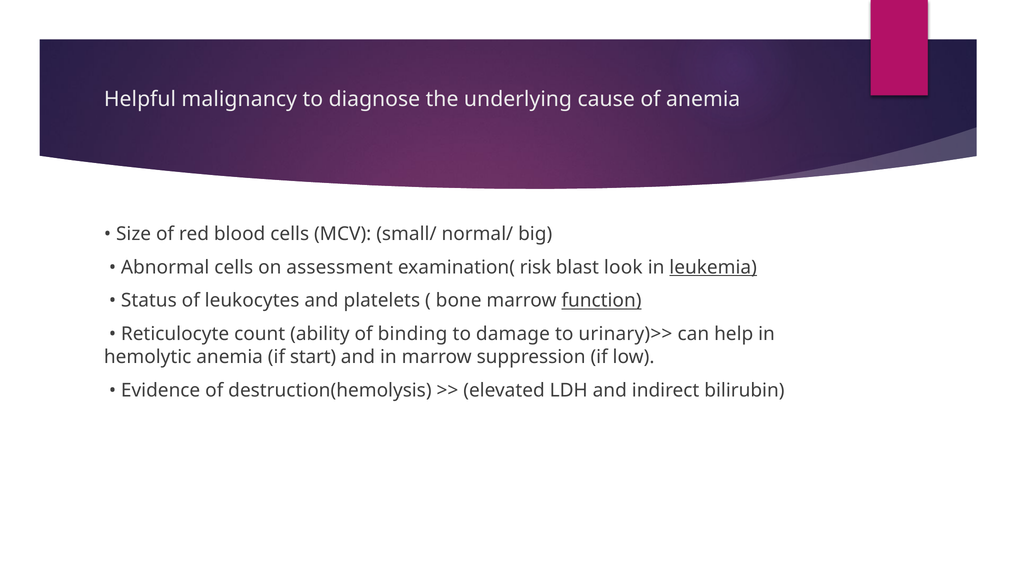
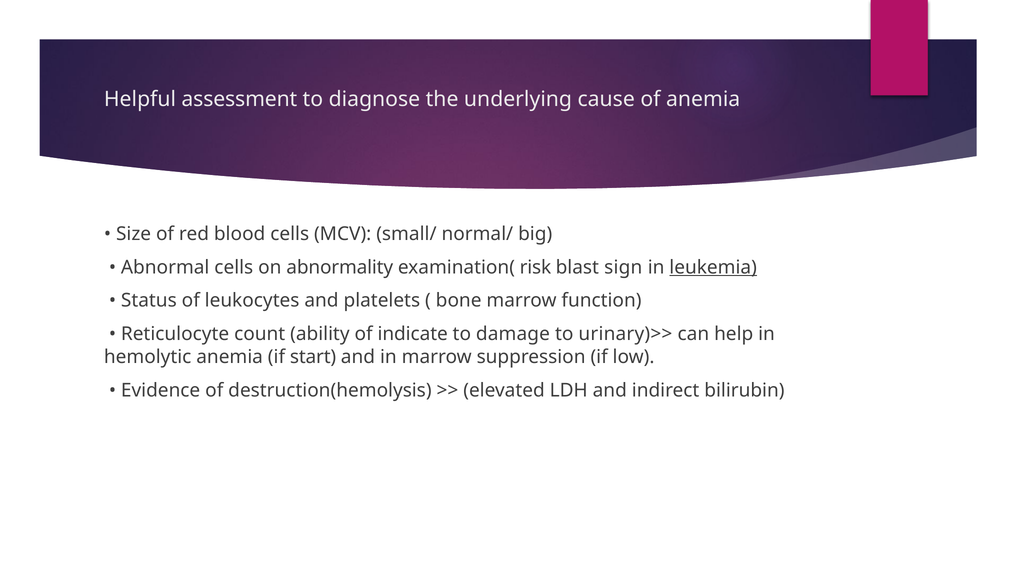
malignancy: malignancy -> assessment
assessment: assessment -> abnormality
look: look -> sign
function underline: present -> none
binding: binding -> indicate
